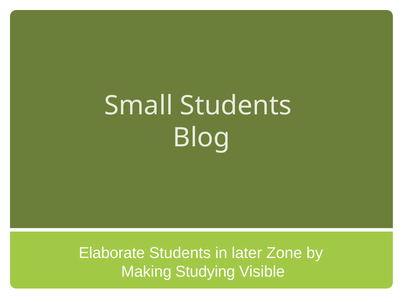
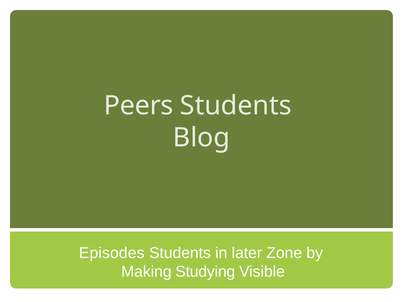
Small: Small -> Peers
Elaborate: Elaborate -> Episodes
